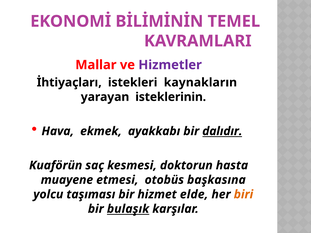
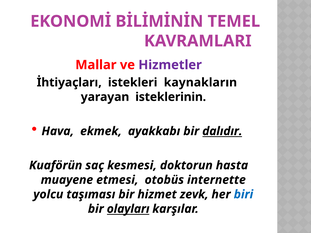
başkasına: başkasına -> internette
elde: elde -> zevk
biri colour: orange -> blue
bulaşık: bulaşık -> olayları
